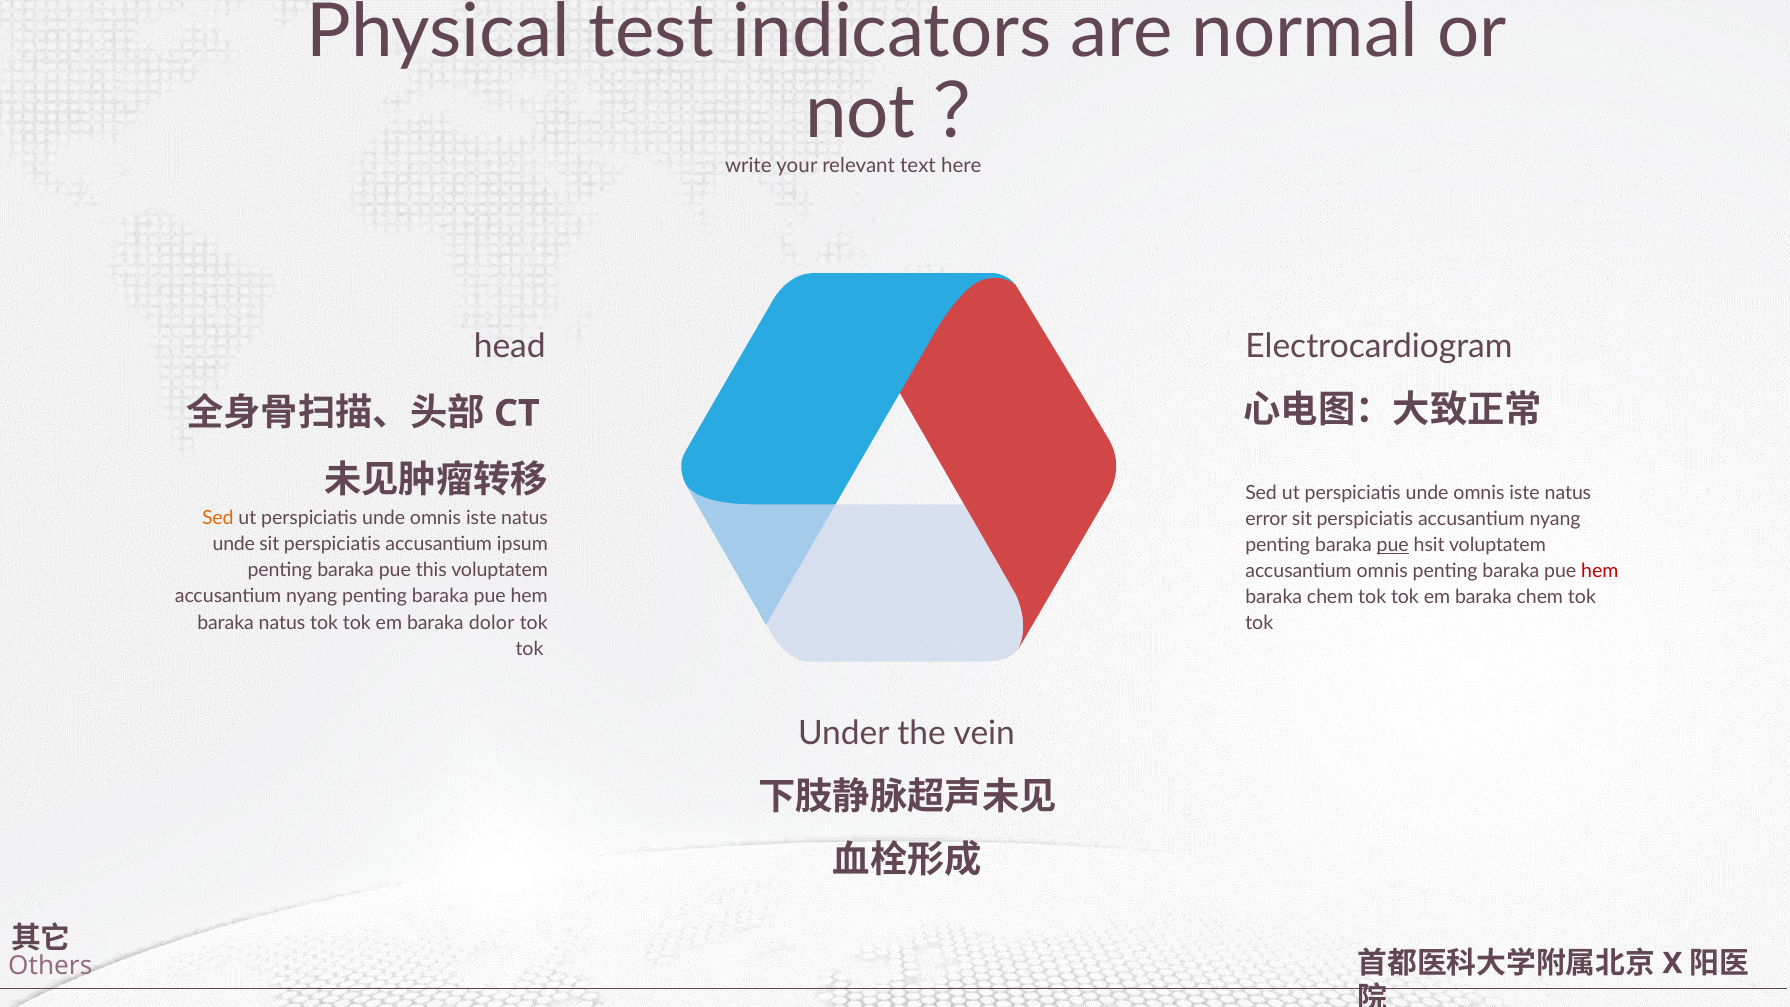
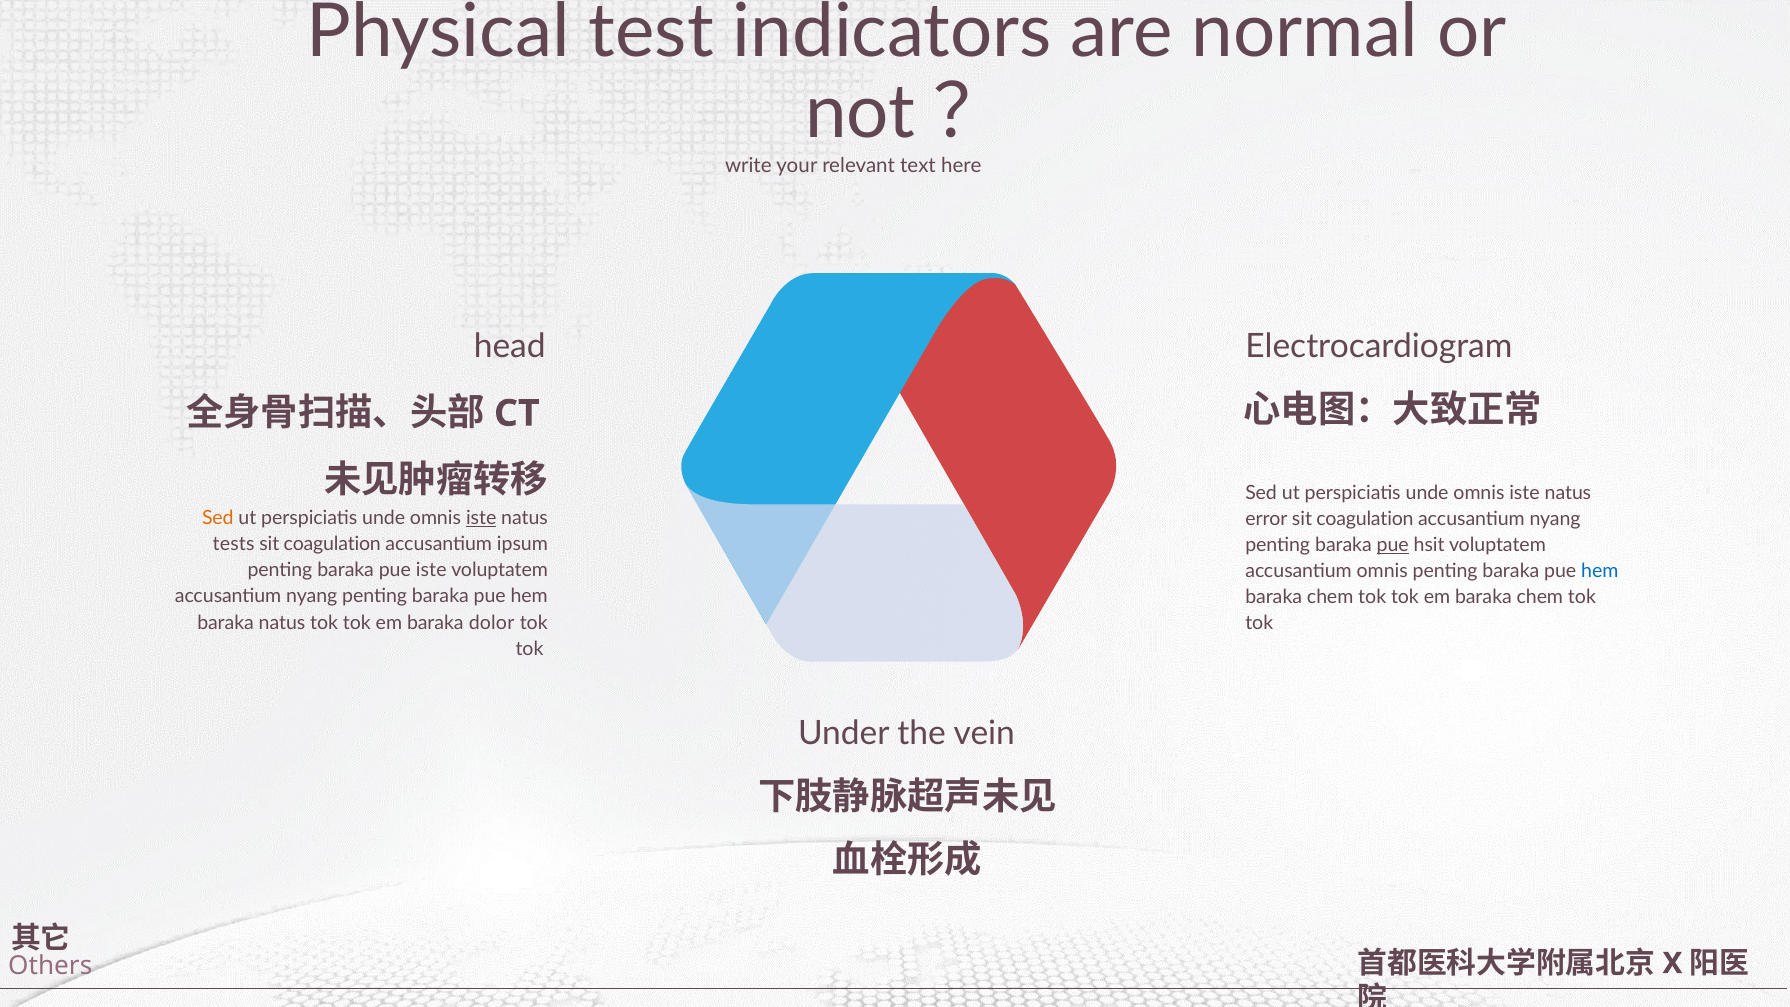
iste at (481, 518) underline: none -> present
error sit perspiciatis: perspiciatis -> coagulation
unde at (234, 544): unde -> tests
perspiciatis at (332, 544): perspiciatis -> coagulation
pue this: this -> iste
hem at (1600, 571) colour: red -> blue
